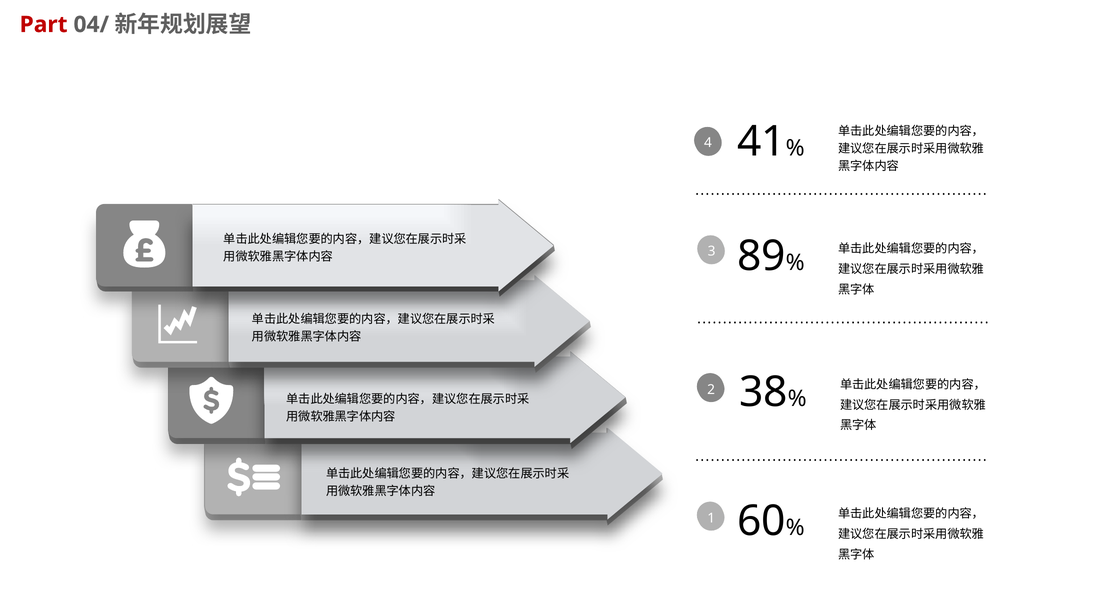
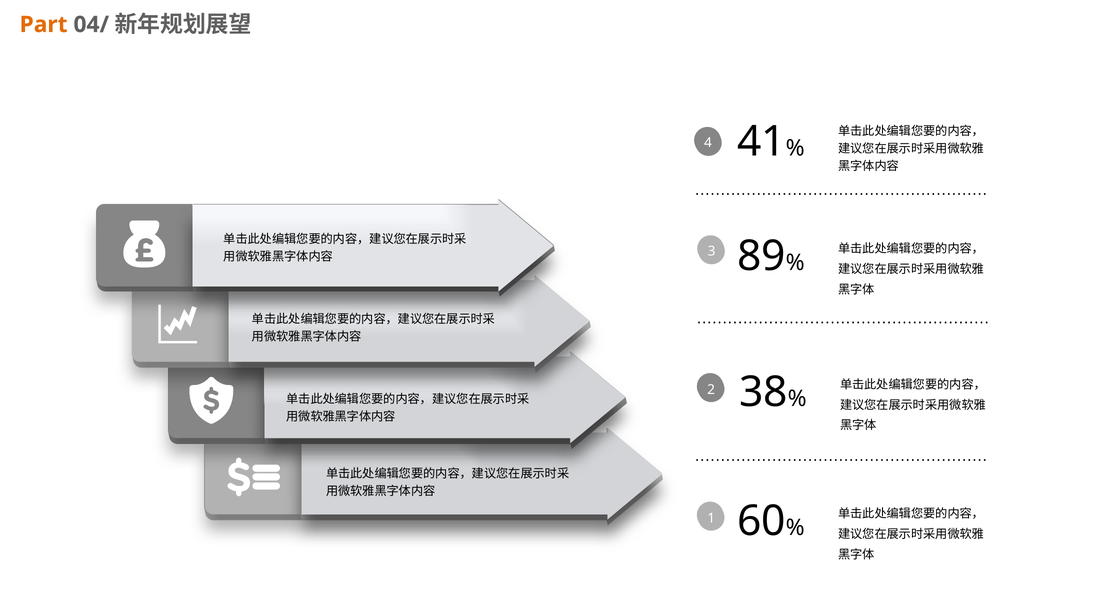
Part colour: red -> orange
